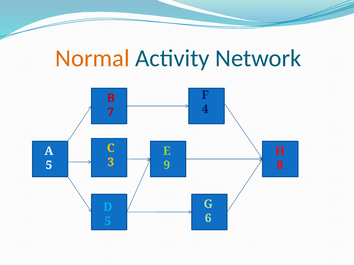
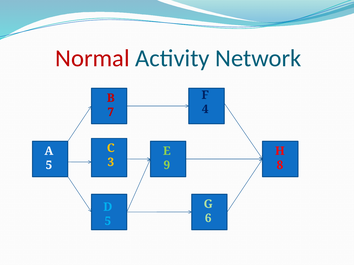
Normal colour: orange -> red
